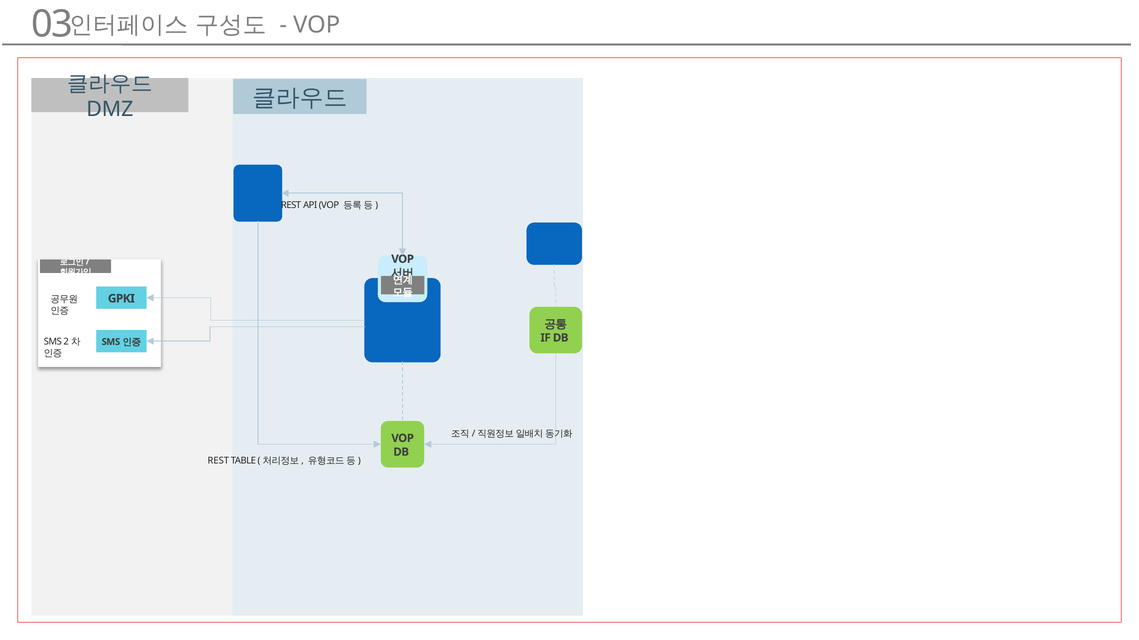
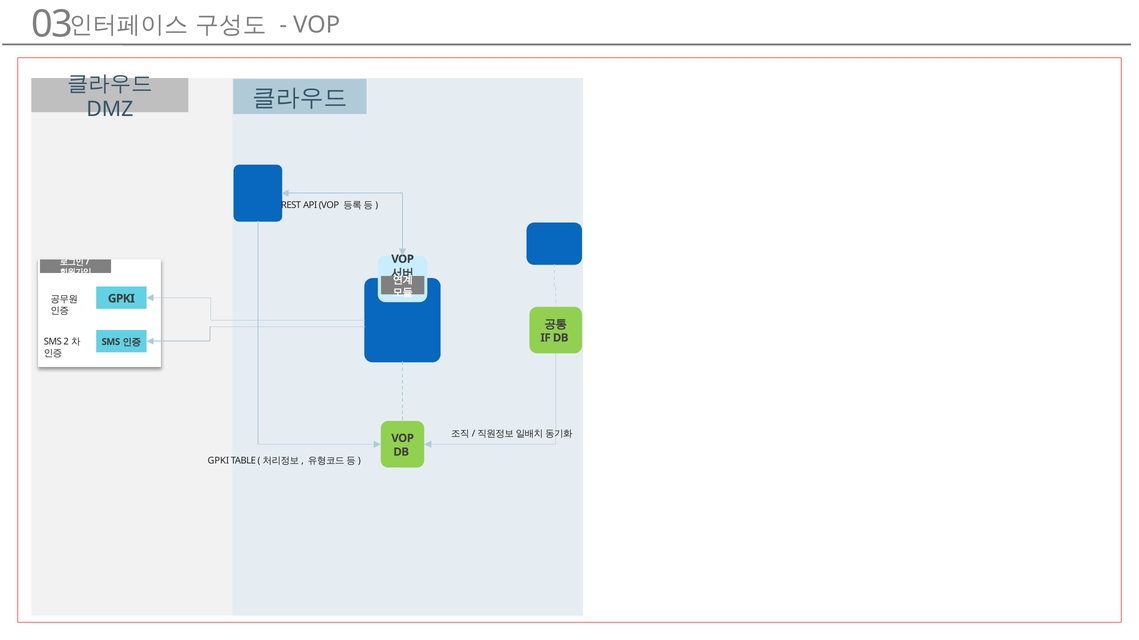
REST at (218, 461): REST -> GPKI
